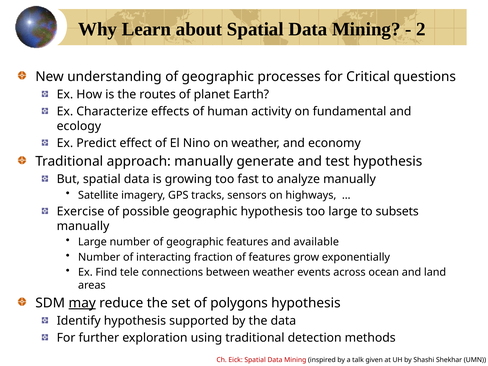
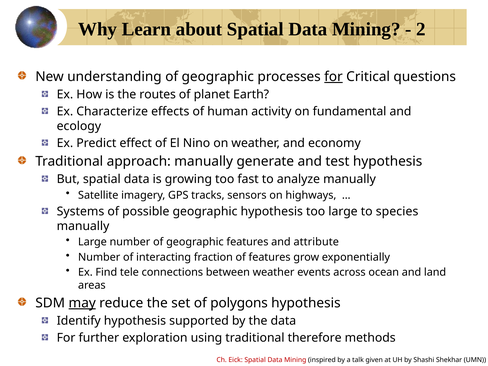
for at (333, 77) underline: none -> present
Exercise: Exercise -> Systems
subsets: subsets -> species
available: available -> attribute
detection: detection -> therefore
